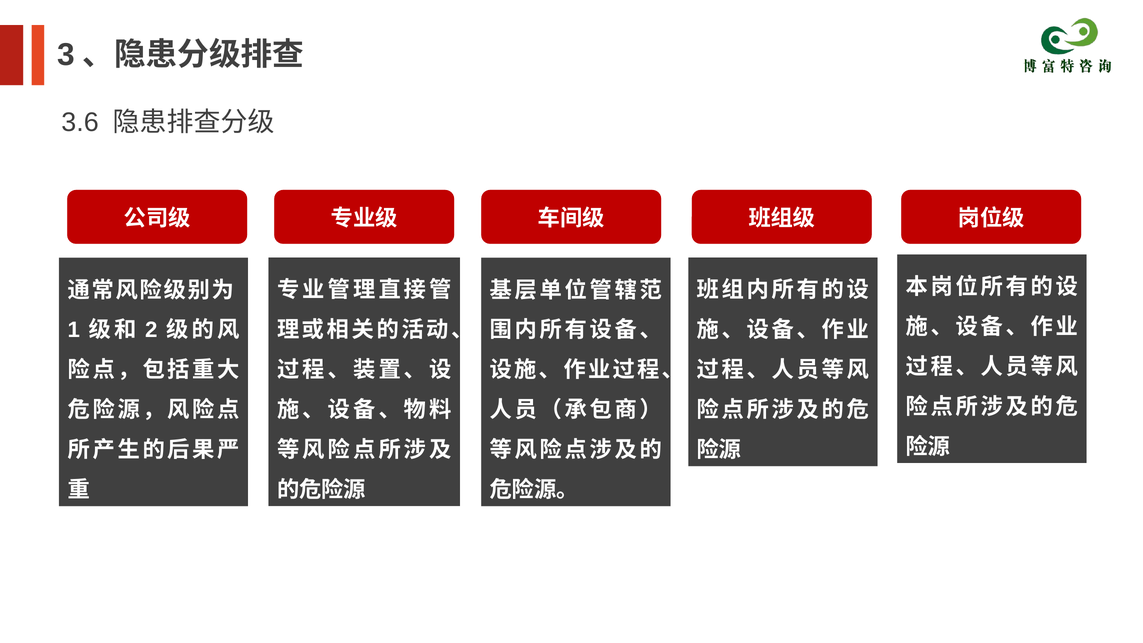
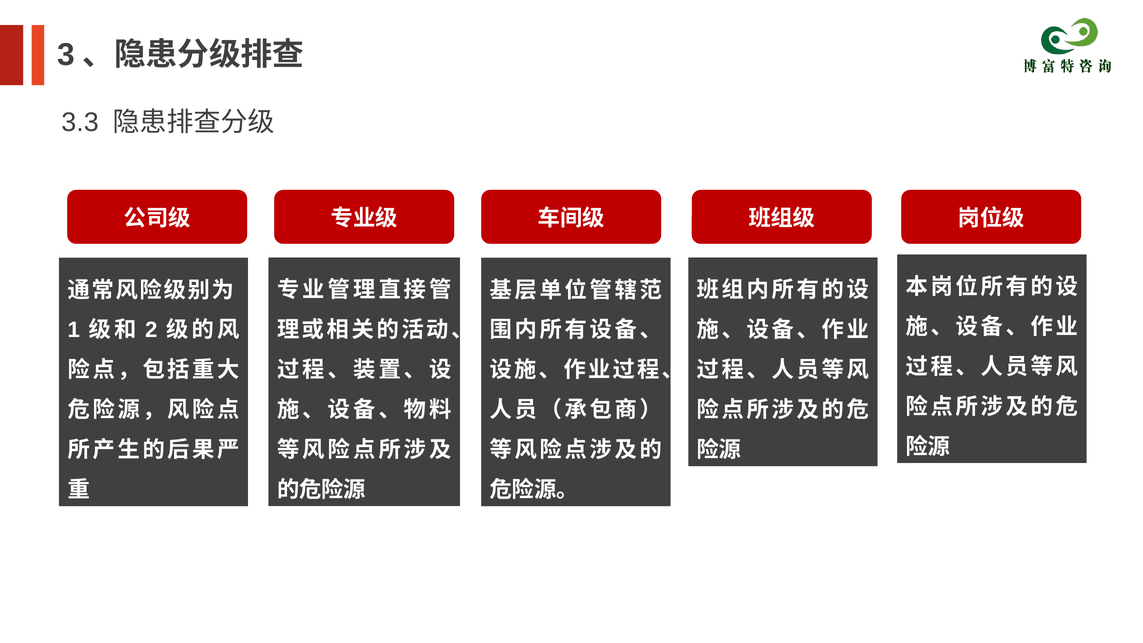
3.6: 3.6 -> 3.3
